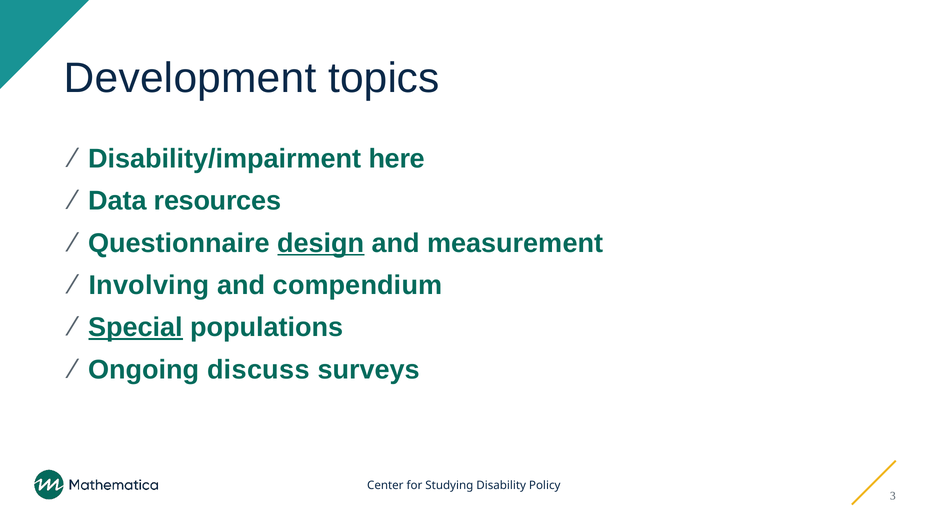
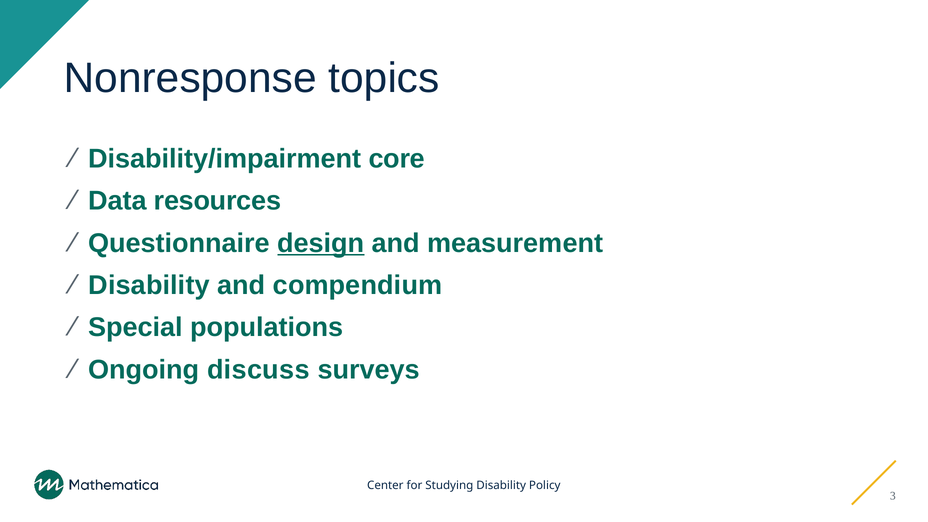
Development: Development -> Nonresponse
here: here -> core
Involving at (149, 285): Involving -> Disability
Special underline: present -> none
